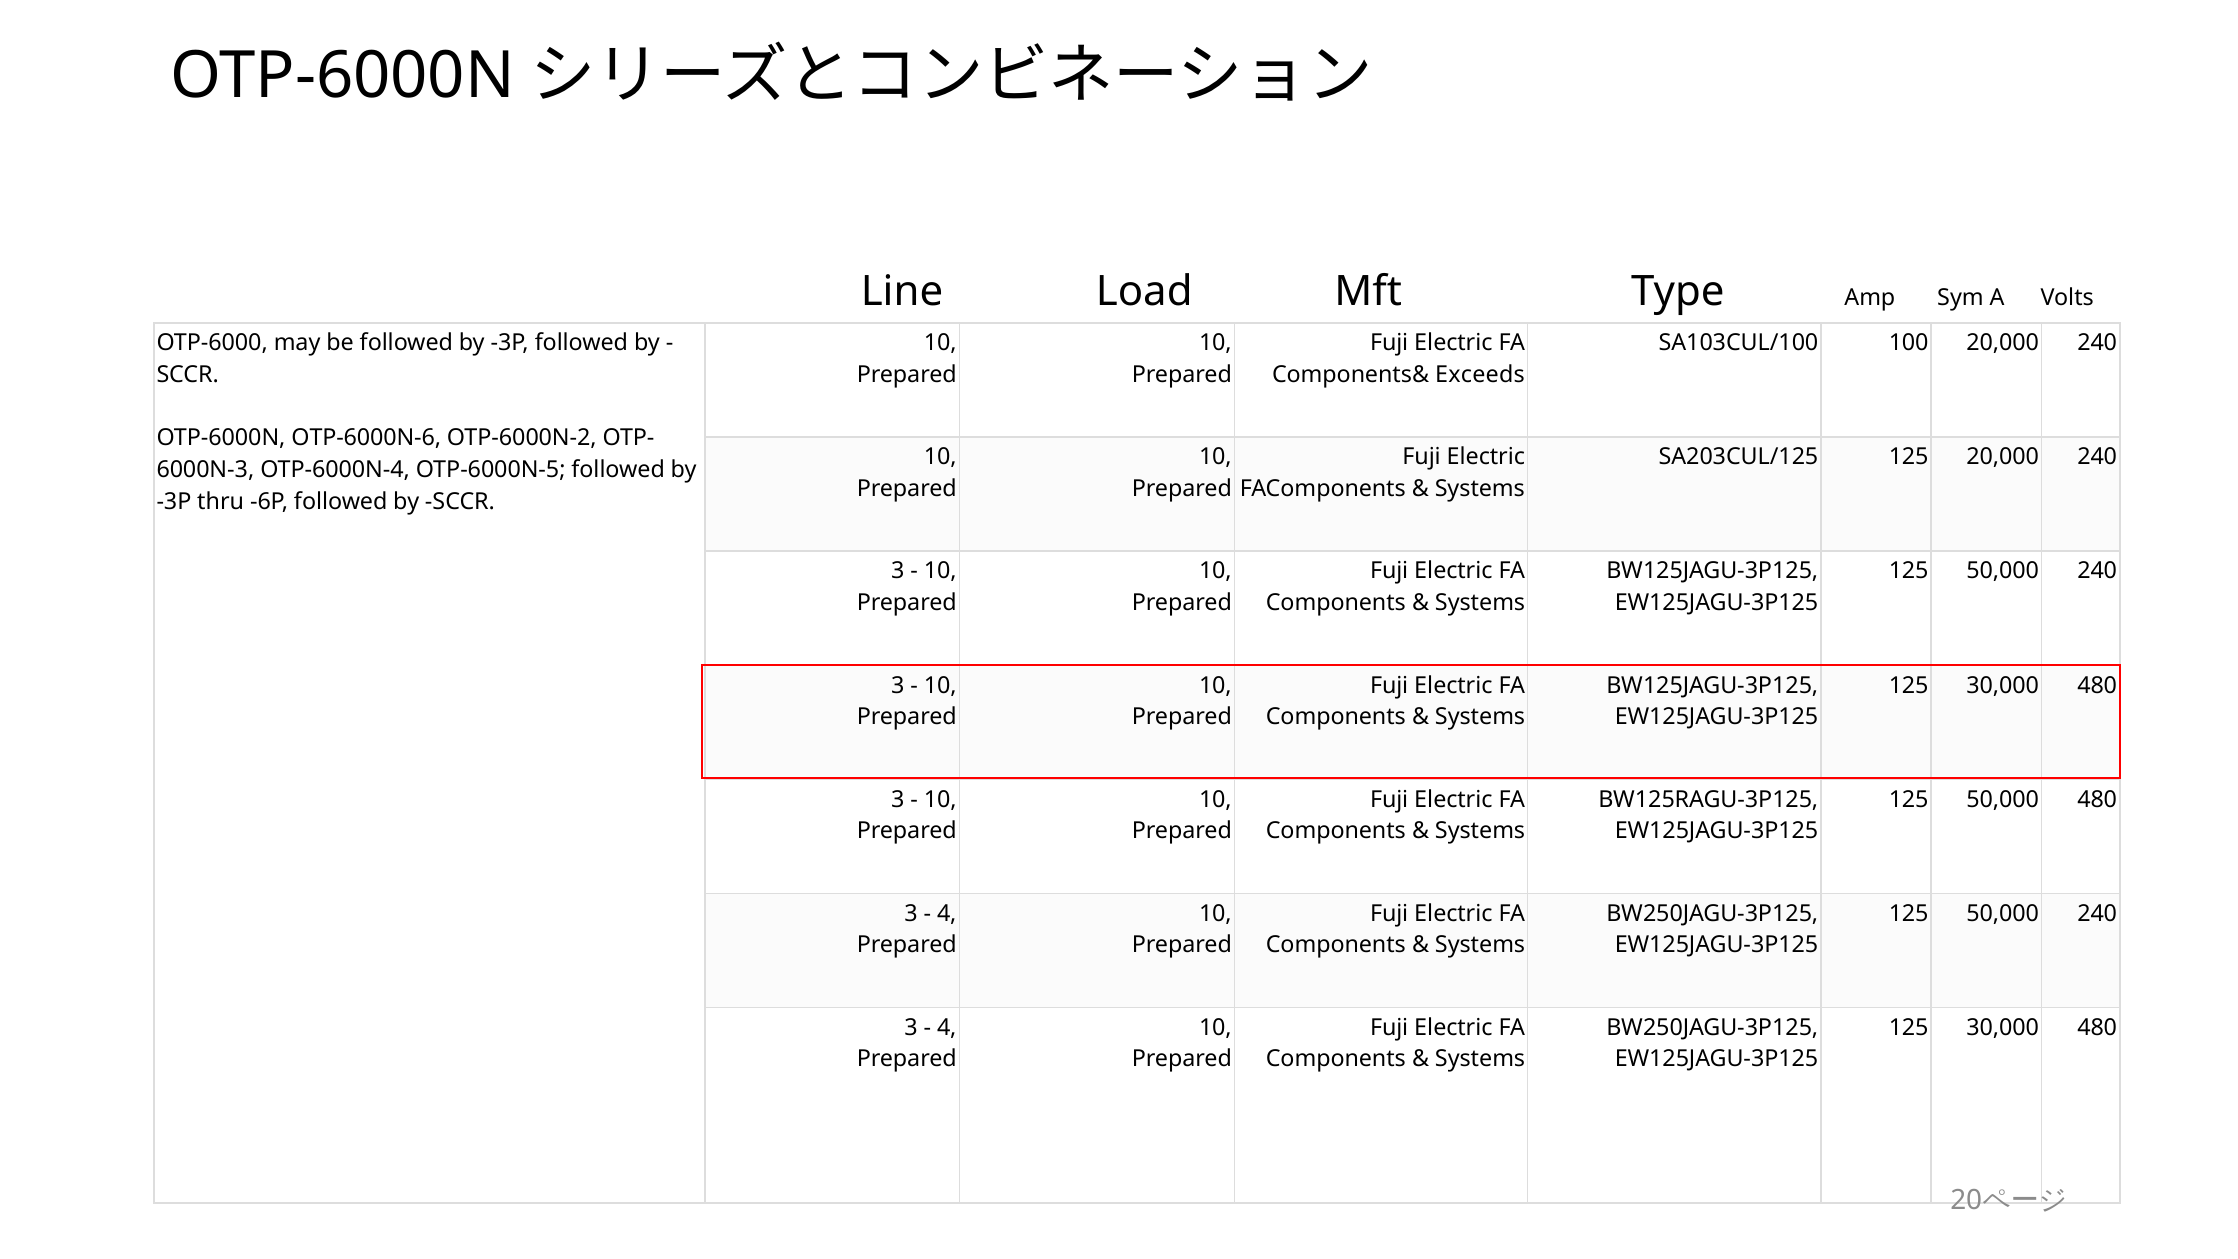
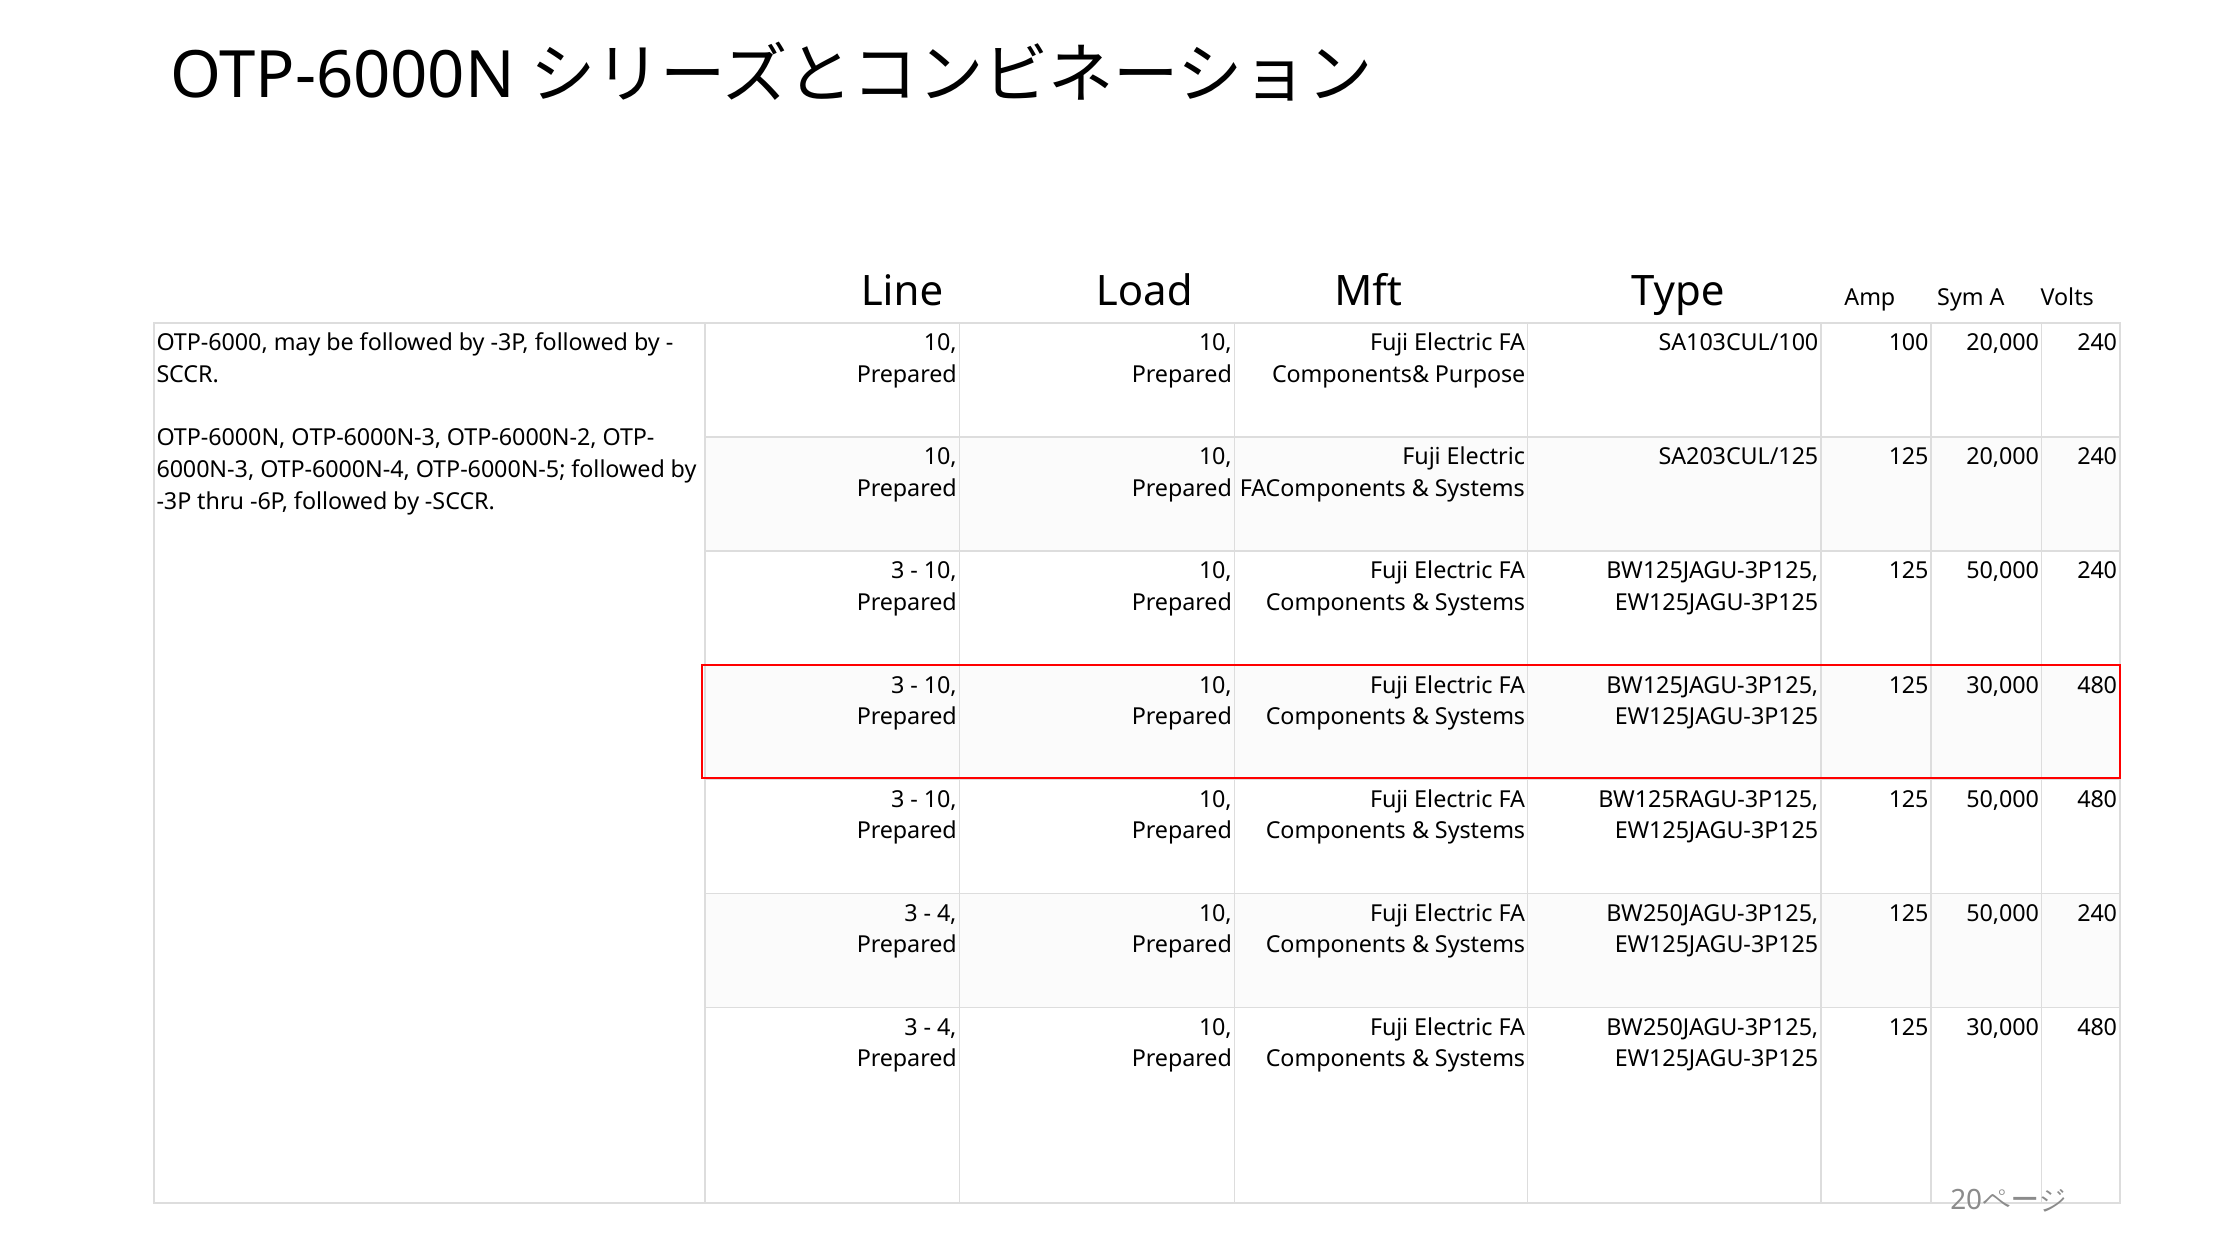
Exceeds: Exceeds -> Purpose
OTP-6000N-6: OTP-6000N-6 -> OTP-6000N-3
